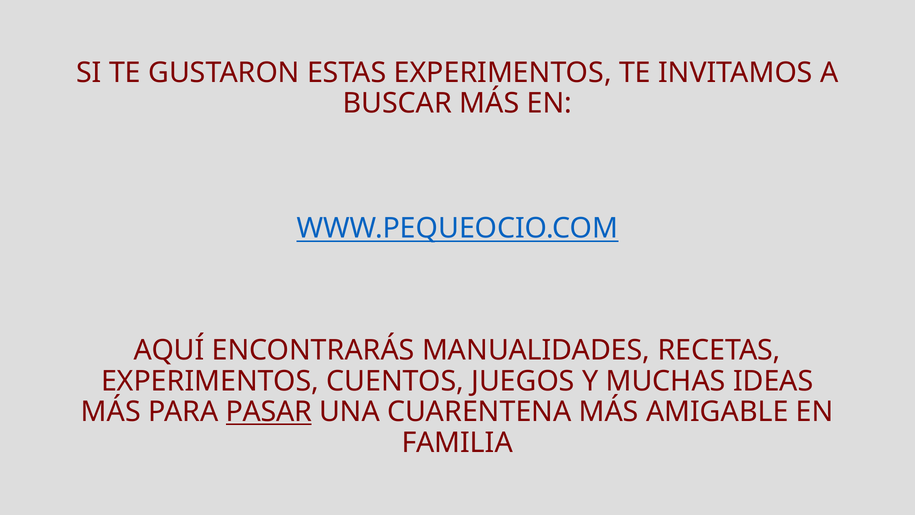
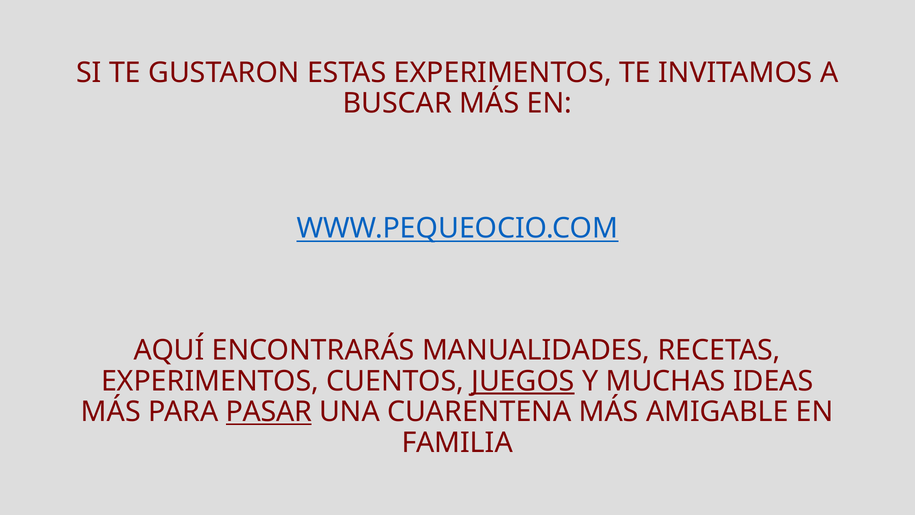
JUEGOS underline: none -> present
